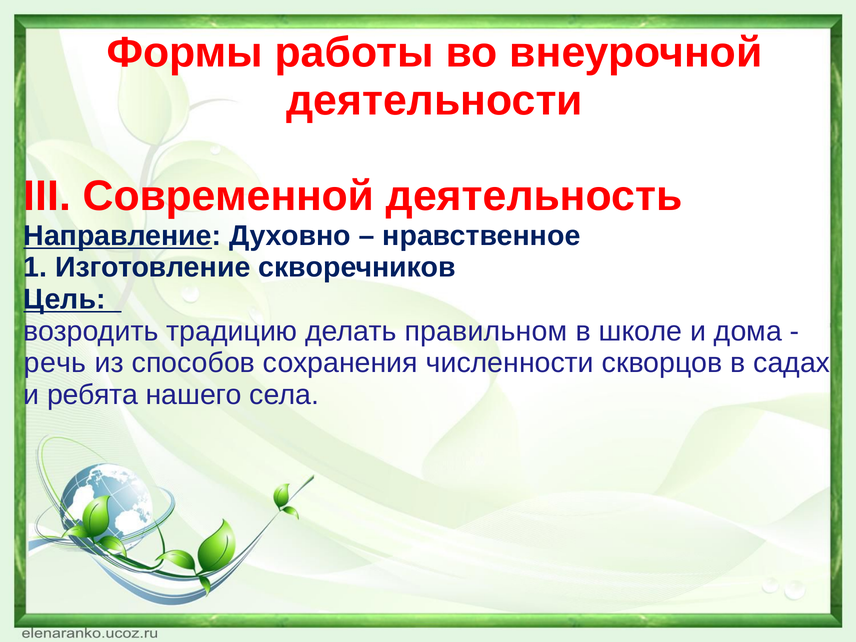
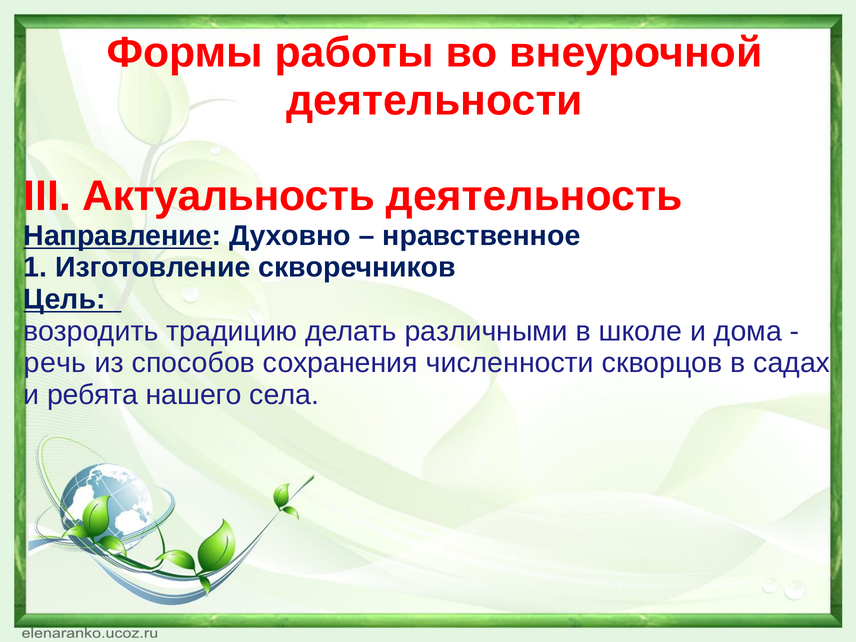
Современной: Современной -> Актуальность
правильном: правильном -> различными
